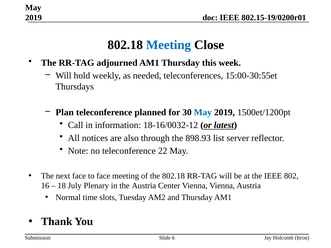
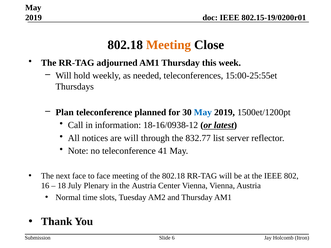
Meeting at (169, 45) colour: blue -> orange
15:00-30:55et: 15:00-30:55et -> 15:00-25:55et
18-16/0032-12: 18-16/0032-12 -> 18-16/0938-12
are also: also -> will
898.93: 898.93 -> 832.77
22: 22 -> 41
